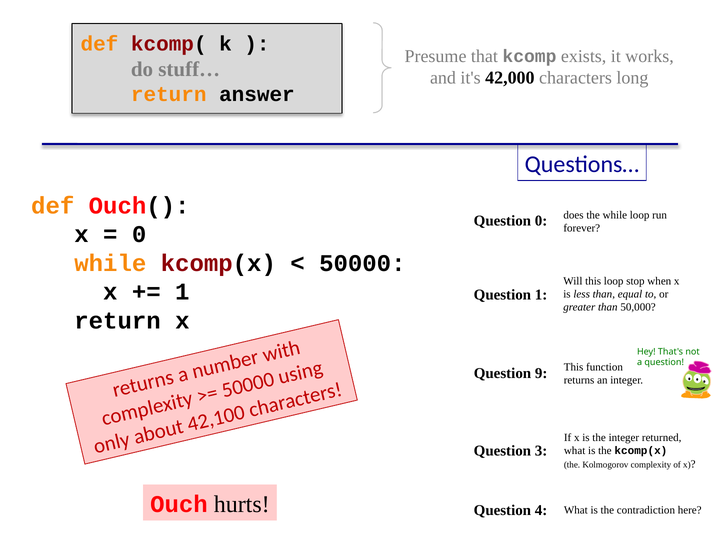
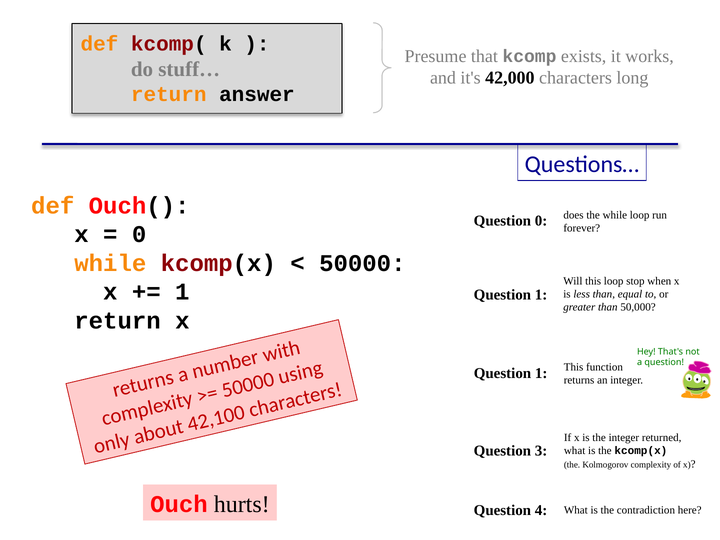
9 at (541, 373): 9 -> 1
